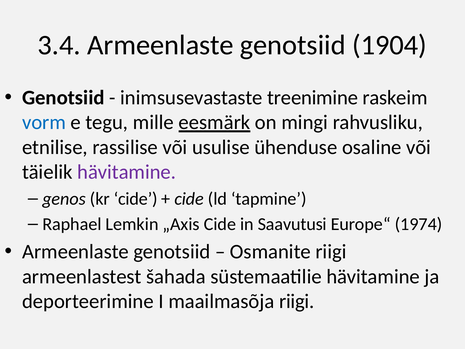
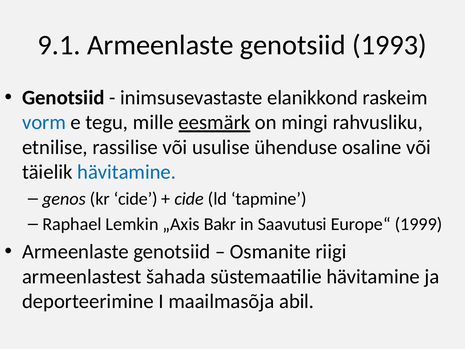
3.4: 3.4 -> 9.1
1904: 1904 -> 1993
treenimine: treenimine -> elanikkond
hävitamine at (127, 172) colour: purple -> blue
„Axis Cide: Cide -> Bakr
1974: 1974 -> 1999
maailmasõja riigi: riigi -> abil
